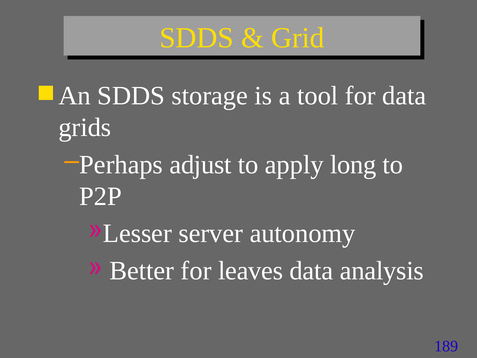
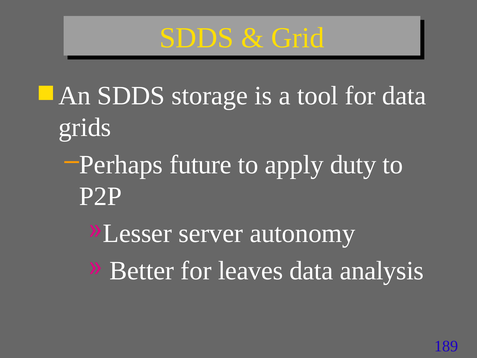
adjust: adjust -> future
long: long -> duty
